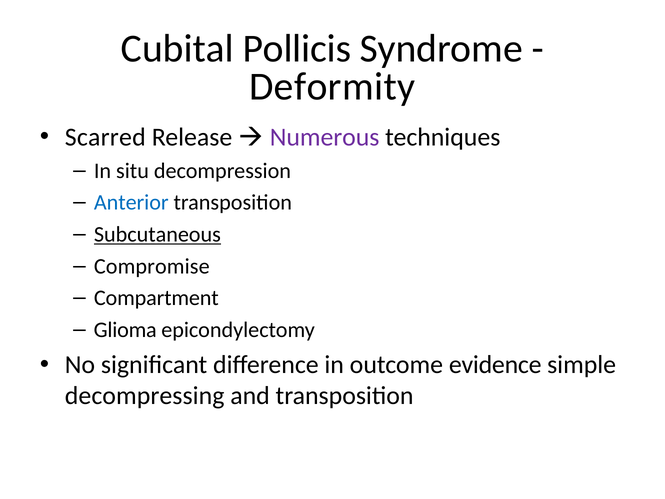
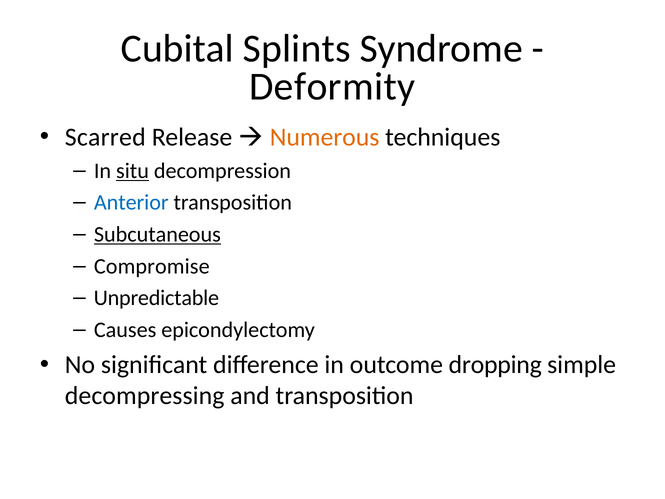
Pollicis: Pollicis -> Splints
Numerous colour: purple -> orange
situ underline: none -> present
Compartment: Compartment -> Unpredictable
Glioma: Glioma -> Causes
evidence: evidence -> dropping
